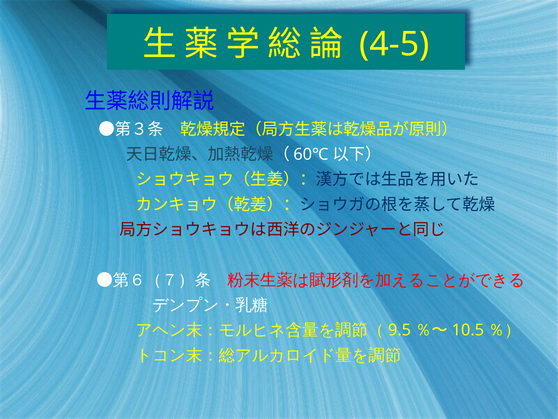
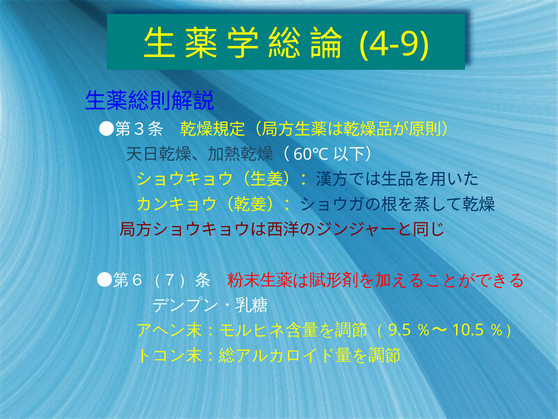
4-5: 4-5 -> 4-9
